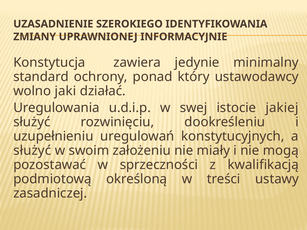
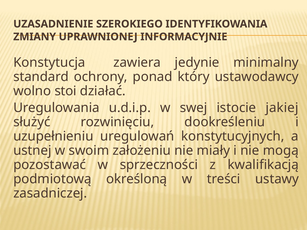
jaki: jaki -> stoi
służyć at (32, 151): służyć -> ustnej
